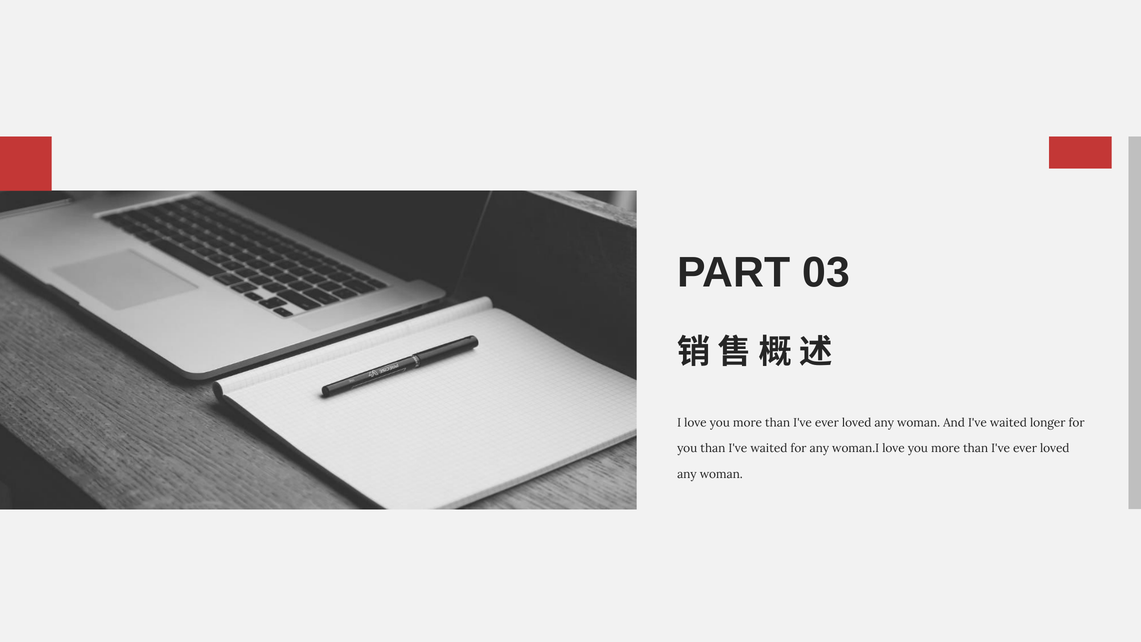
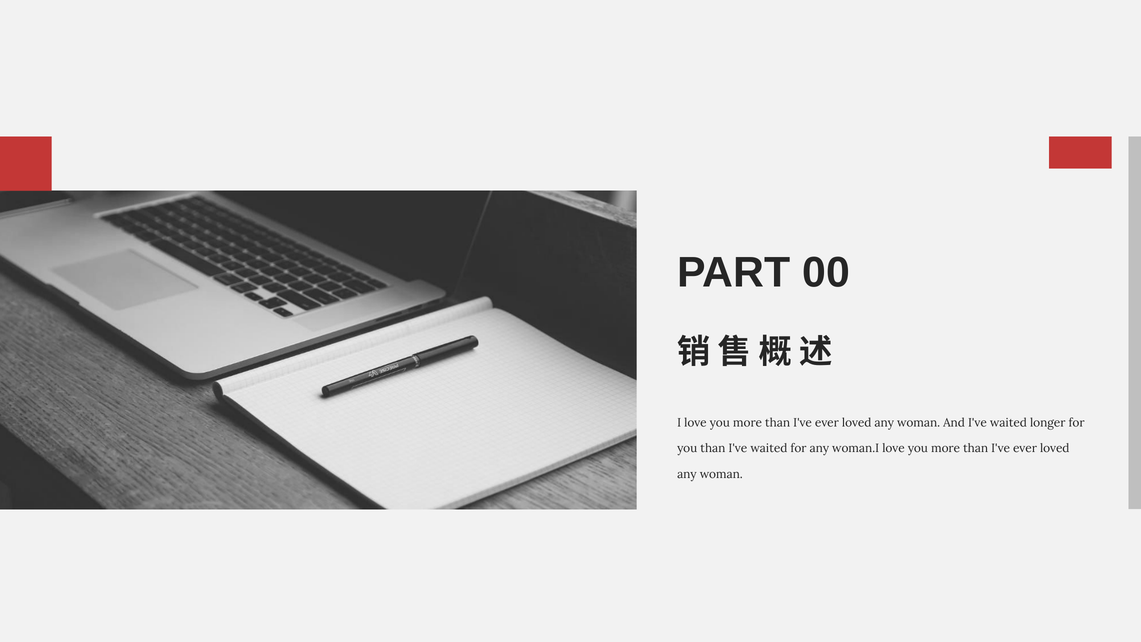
03: 03 -> 00
